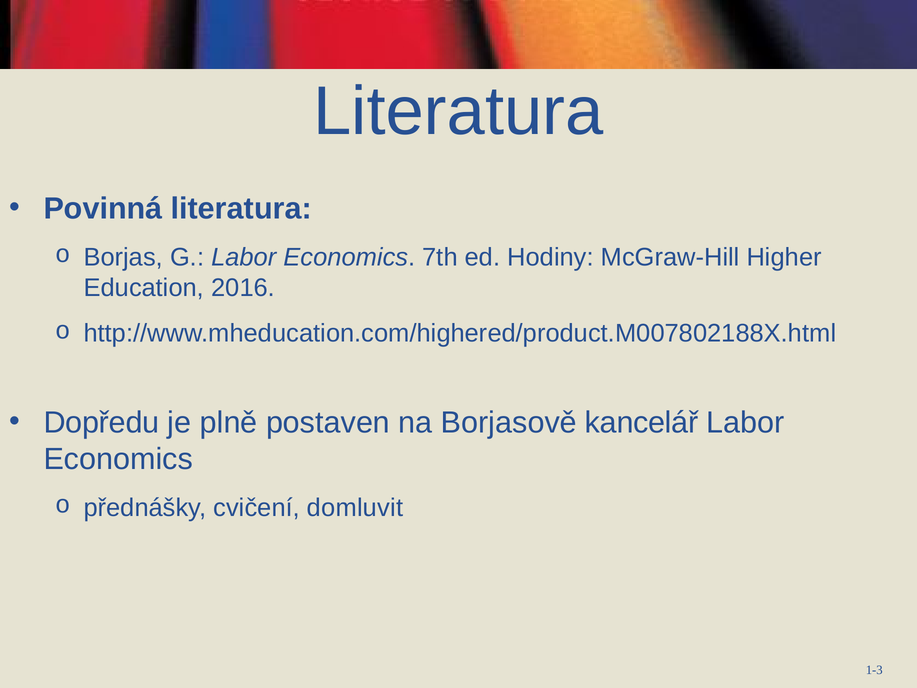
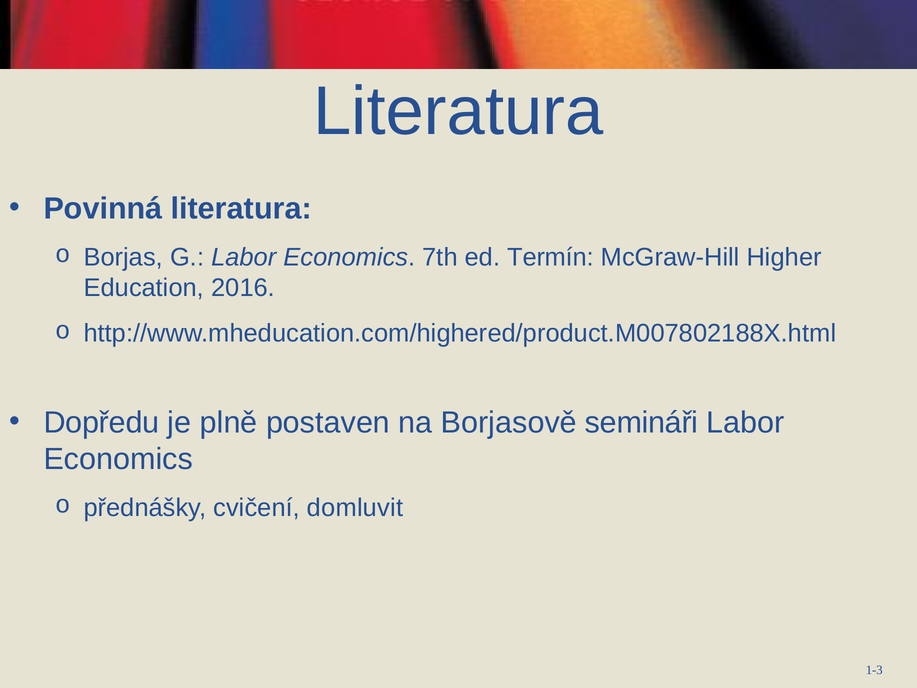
Hodiny: Hodiny -> Termín
kancelář: kancelář -> semináři
